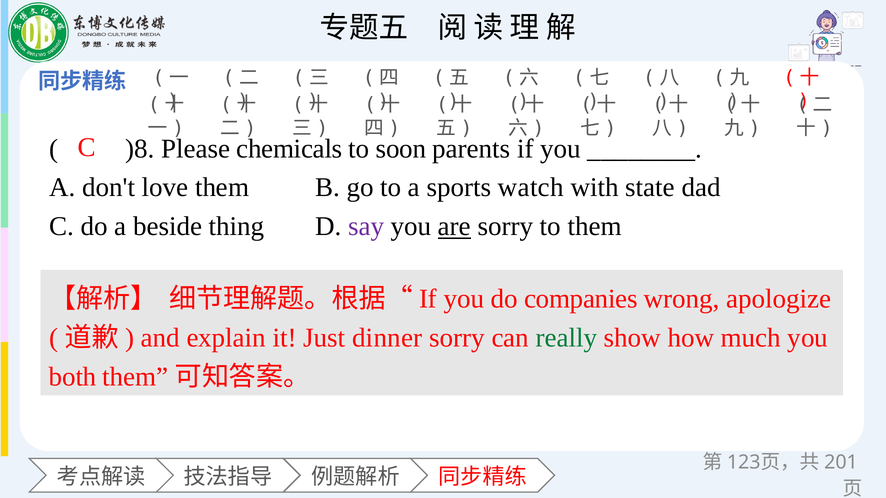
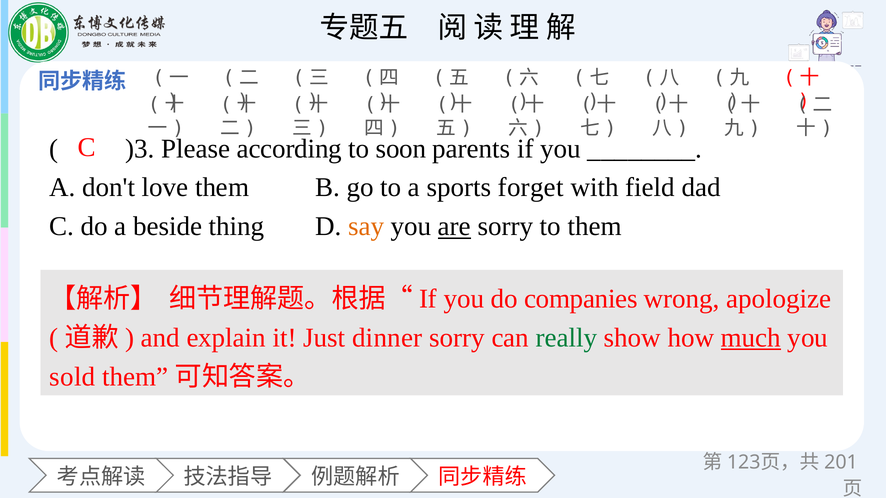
)8: )8 -> )3
chemicals: chemicals -> according
watch: watch -> forget
state: state -> field
say colour: purple -> orange
much underline: none -> present
both: both -> sold
